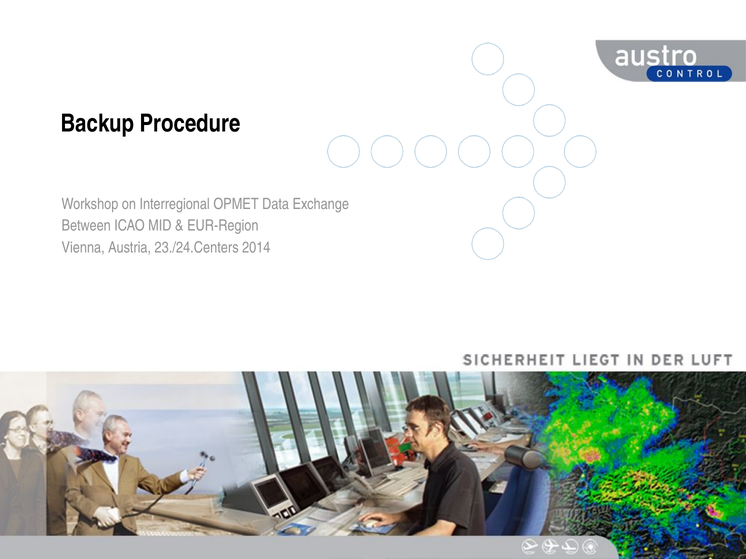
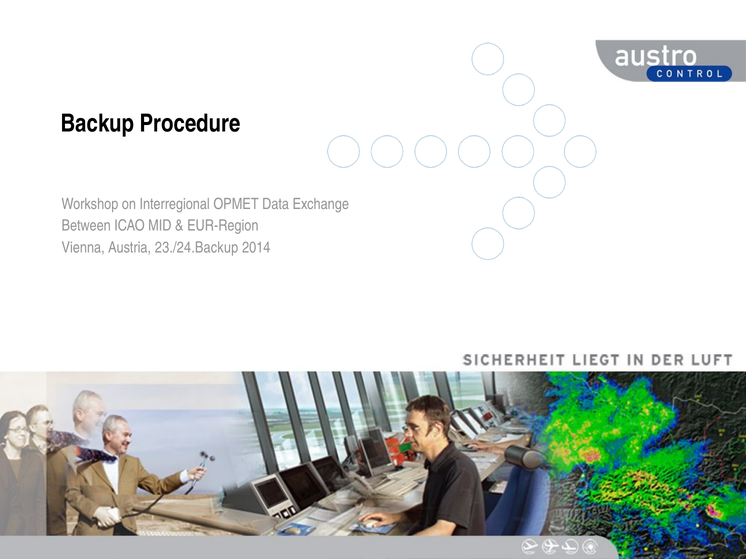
23./24.Centers: 23./24.Centers -> 23./24.Backup
